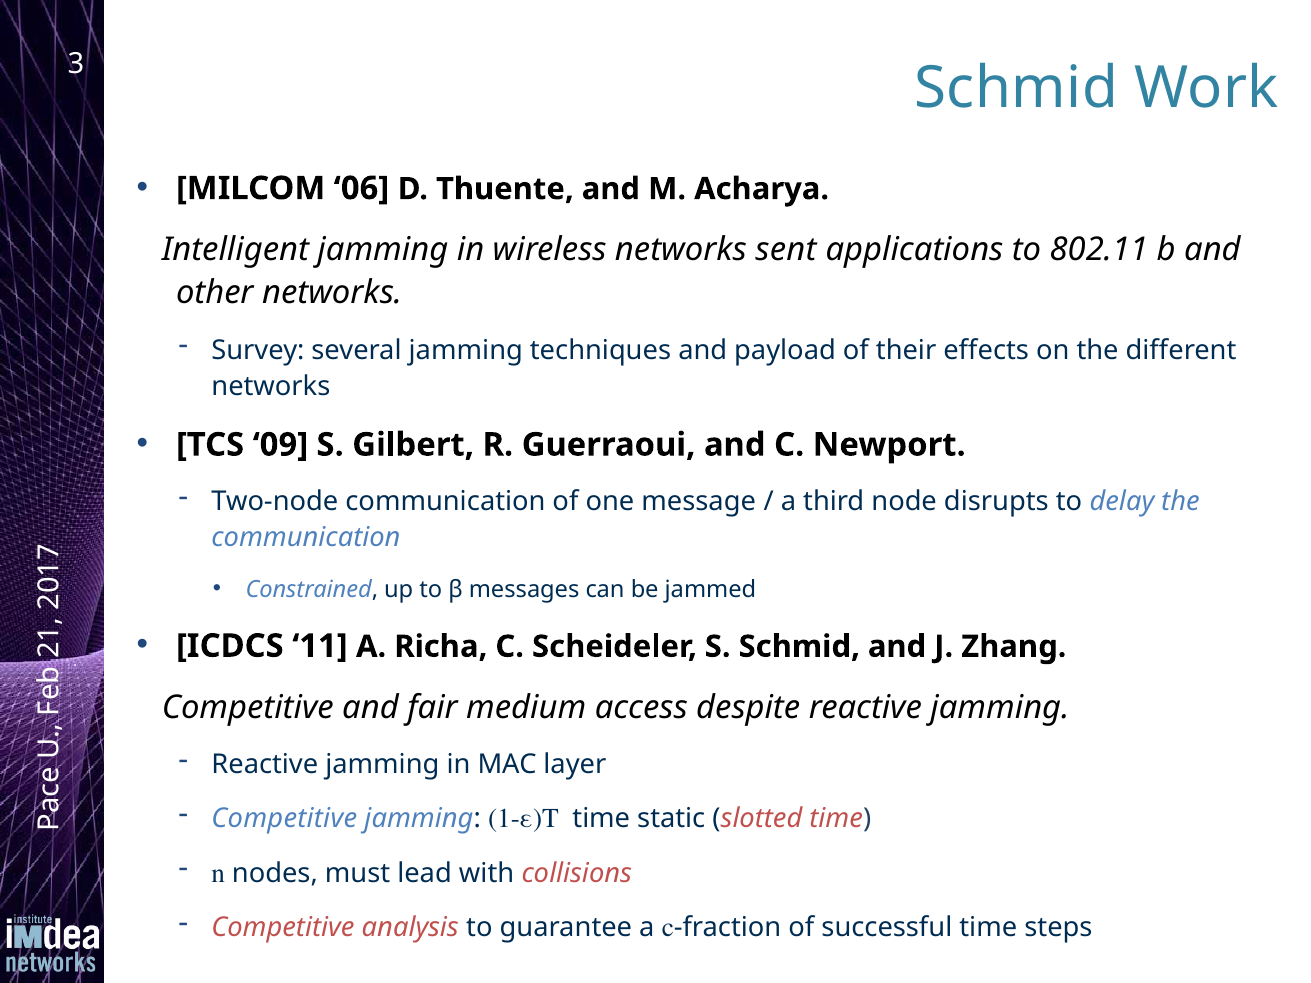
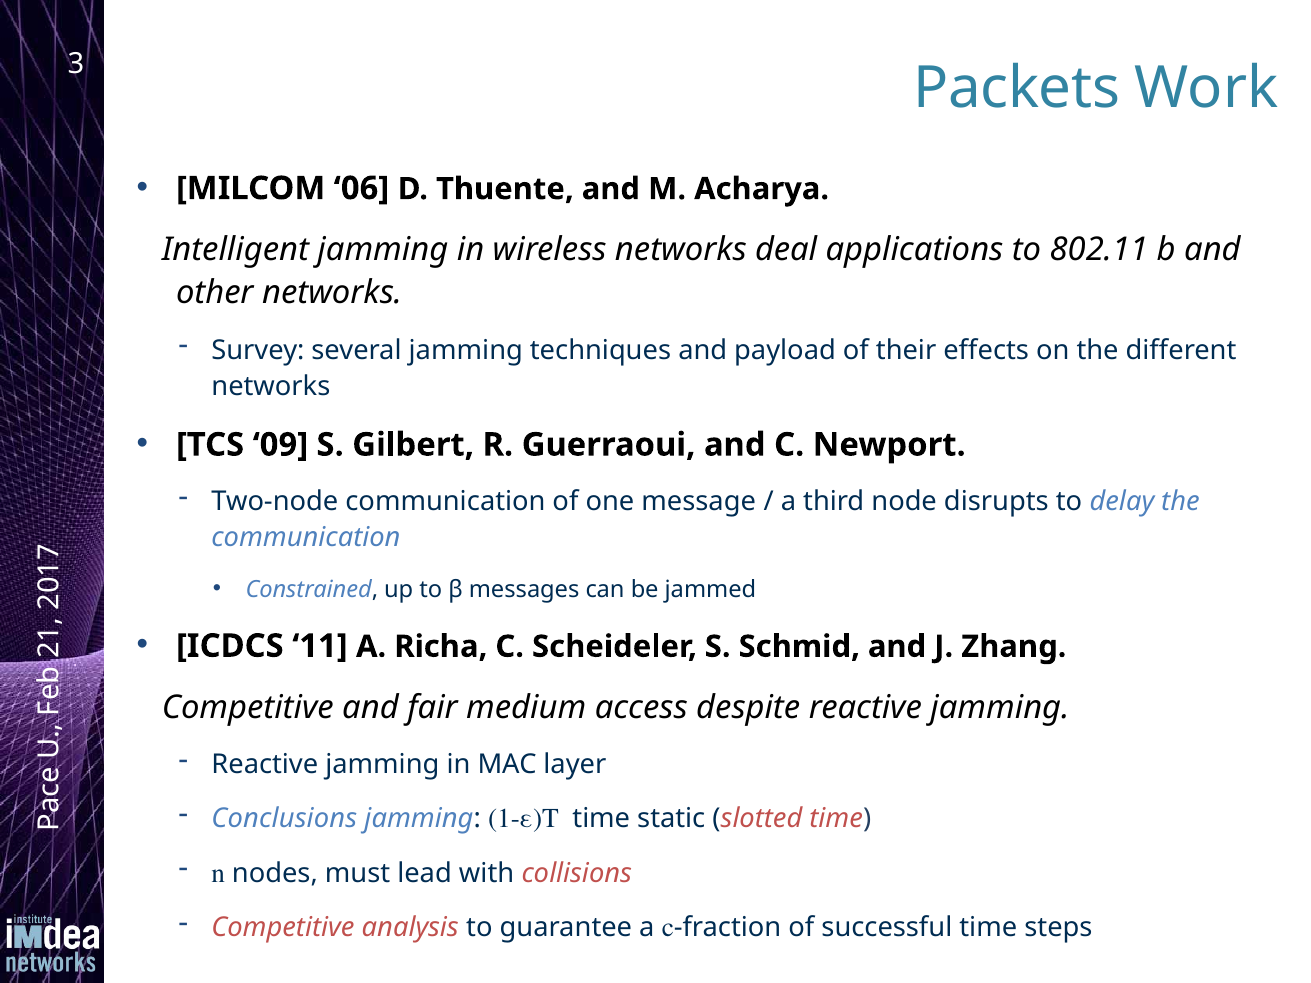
Schmid at (1016, 88): Schmid -> Packets
sent: sent -> deal
Competitive at (284, 819): Competitive -> Conclusions
